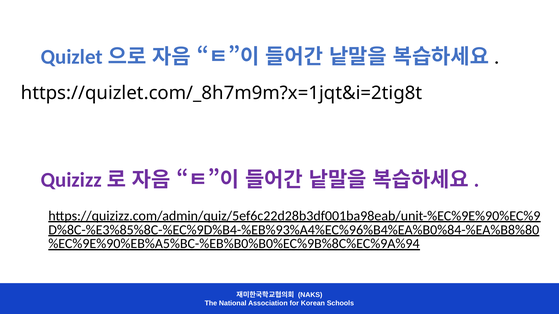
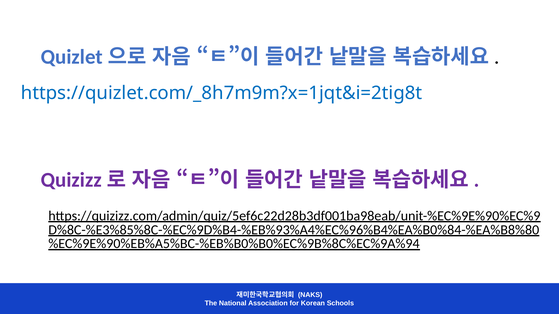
https://quizlet.com/_8h7m9m?x=1jqt&i=2tig8t colour: black -> blue
